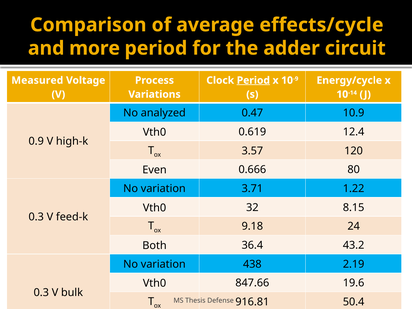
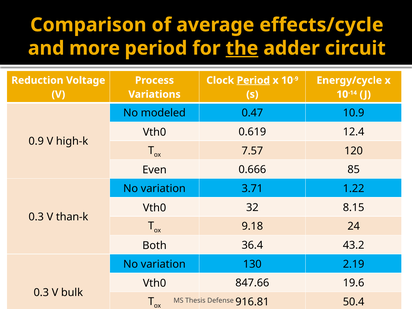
the underline: none -> present
Measured: Measured -> Reduction
analyzed: analyzed -> modeled
3.57: 3.57 -> 7.57
80: 80 -> 85
feed-k: feed-k -> than-k
438: 438 -> 130
